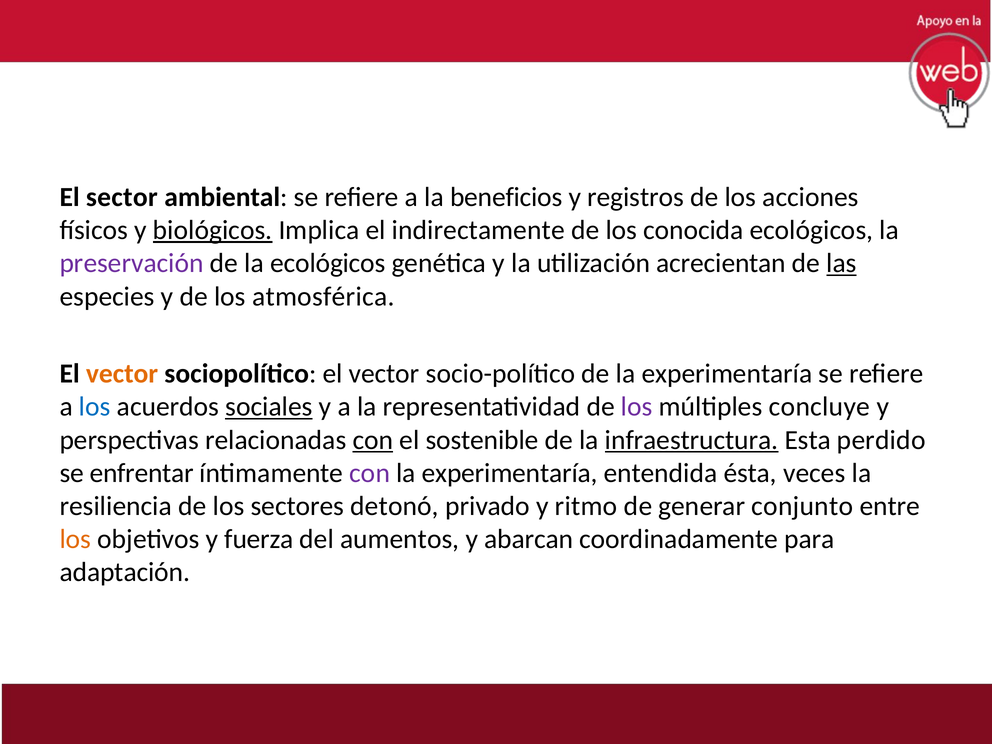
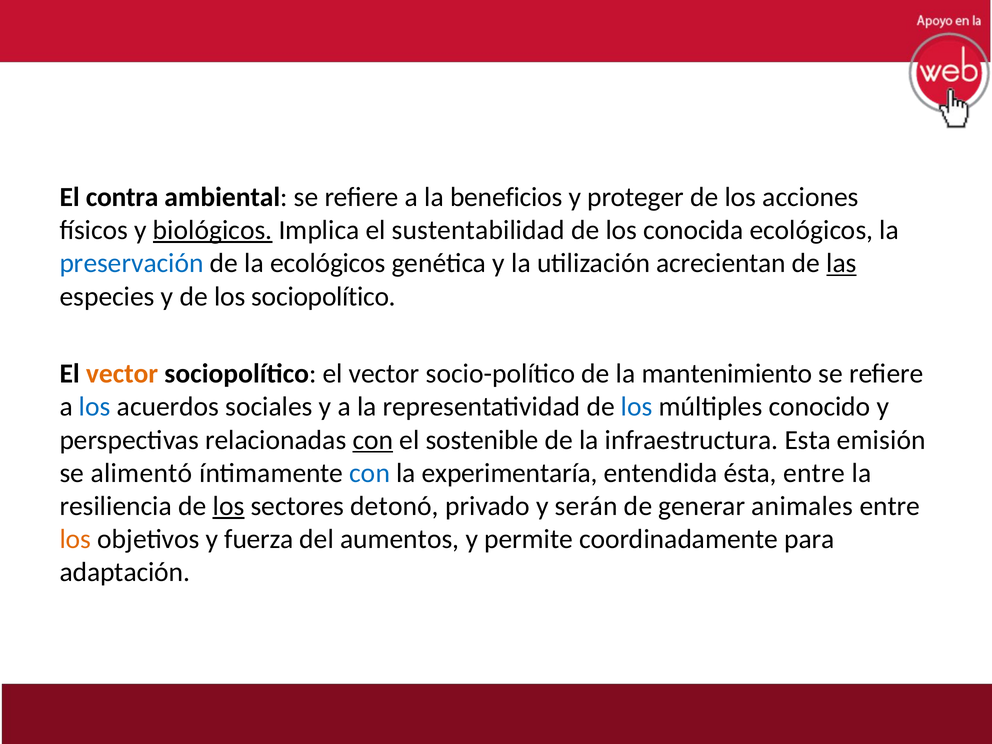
sector: sector -> contra
registros: registros -> proteger
indirectamente: indirectamente -> sustentabilidad
preservación colour: purple -> blue
los atmosférica: atmosférica -> sociopolítico
de la experimentaría: experimentaría -> mantenimiento
sociales underline: present -> none
los at (637, 407) colour: purple -> blue
concluye: concluye -> conocido
infraestructura underline: present -> none
perdido: perdido -> emisión
enfrentar: enfrentar -> alimentó
con at (370, 473) colour: purple -> blue
ésta veces: veces -> entre
los at (229, 506) underline: none -> present
ritmo: ritmo -> serán
conjunto: conjunto -> animales
abarcan: abarcan -> permite
